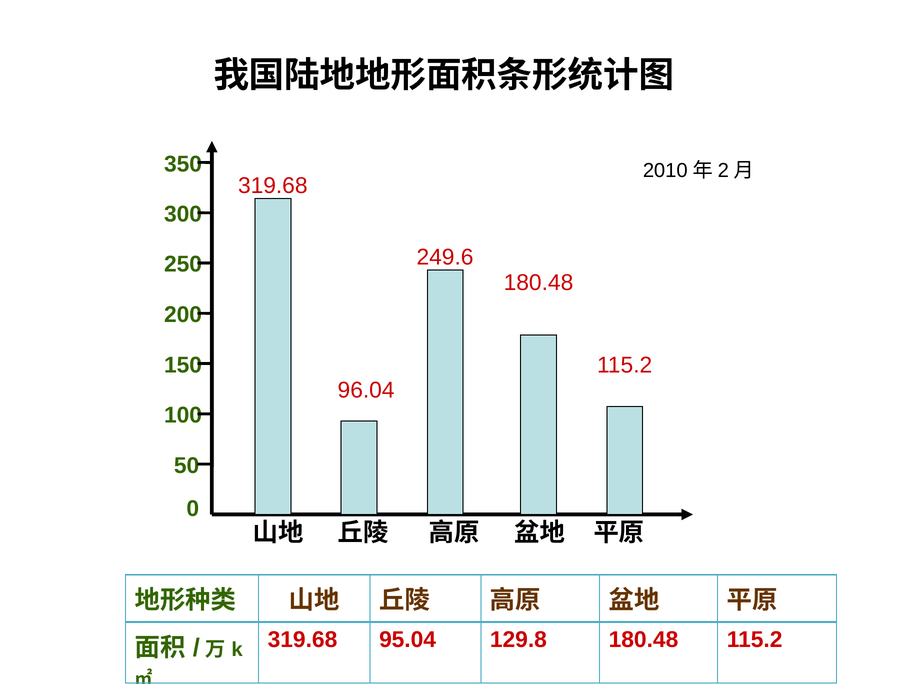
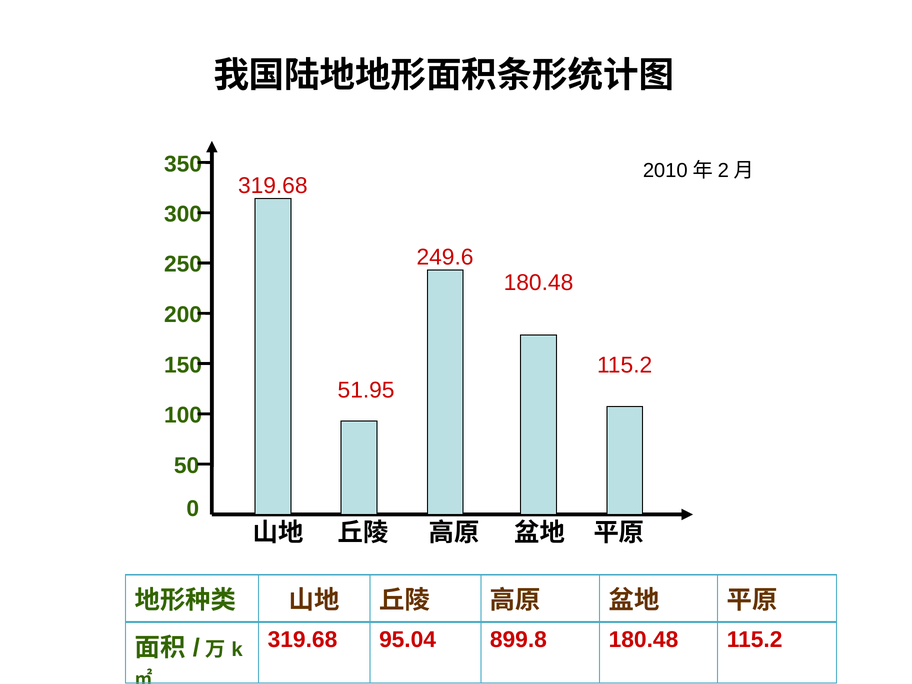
96.04: 96.04 -> 51.95
129.8: 129.8 -> 899.8
